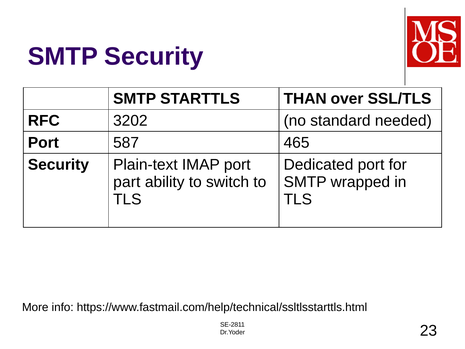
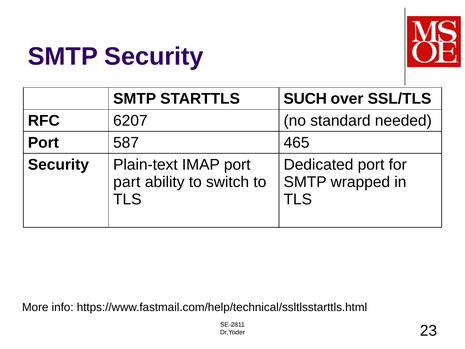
THAN: THAN -> SUCH
3202: 3202 -> 6207
